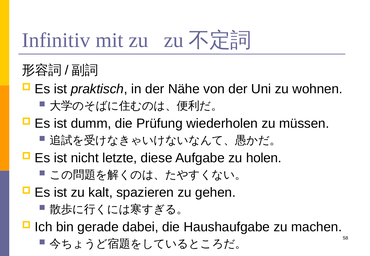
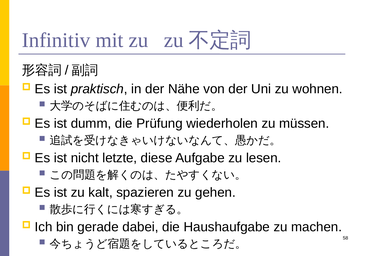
holen: holen -> lesen
